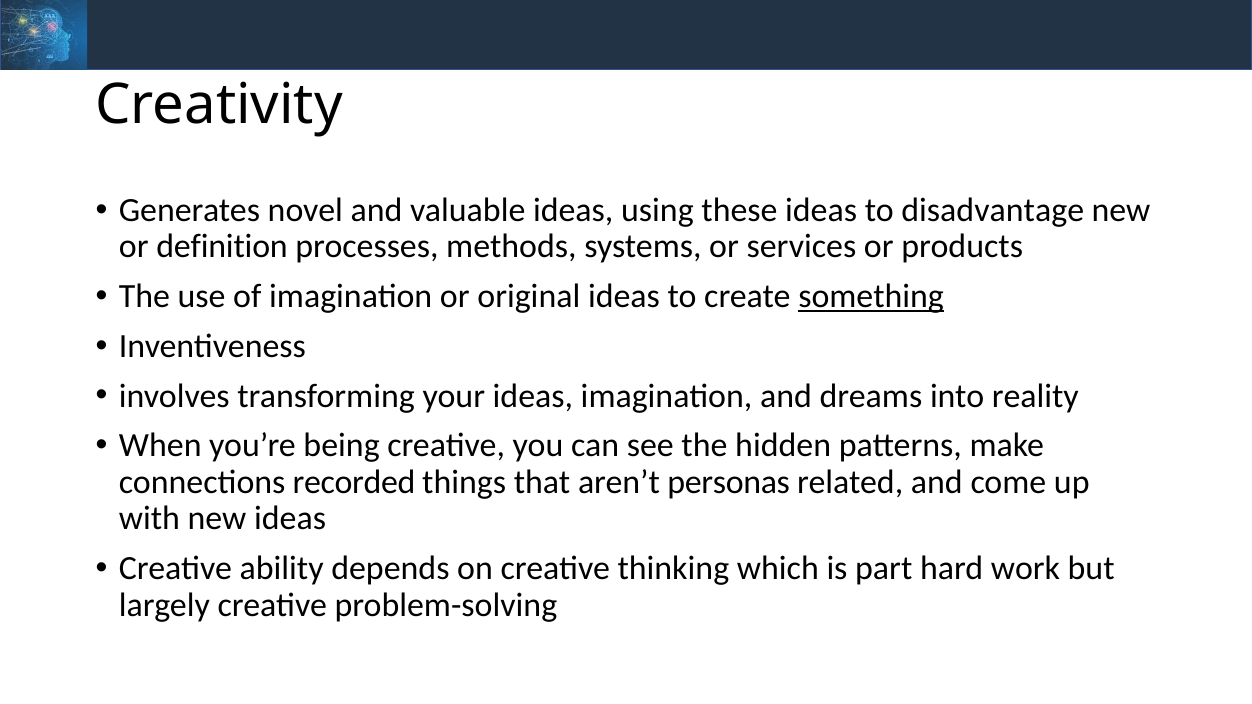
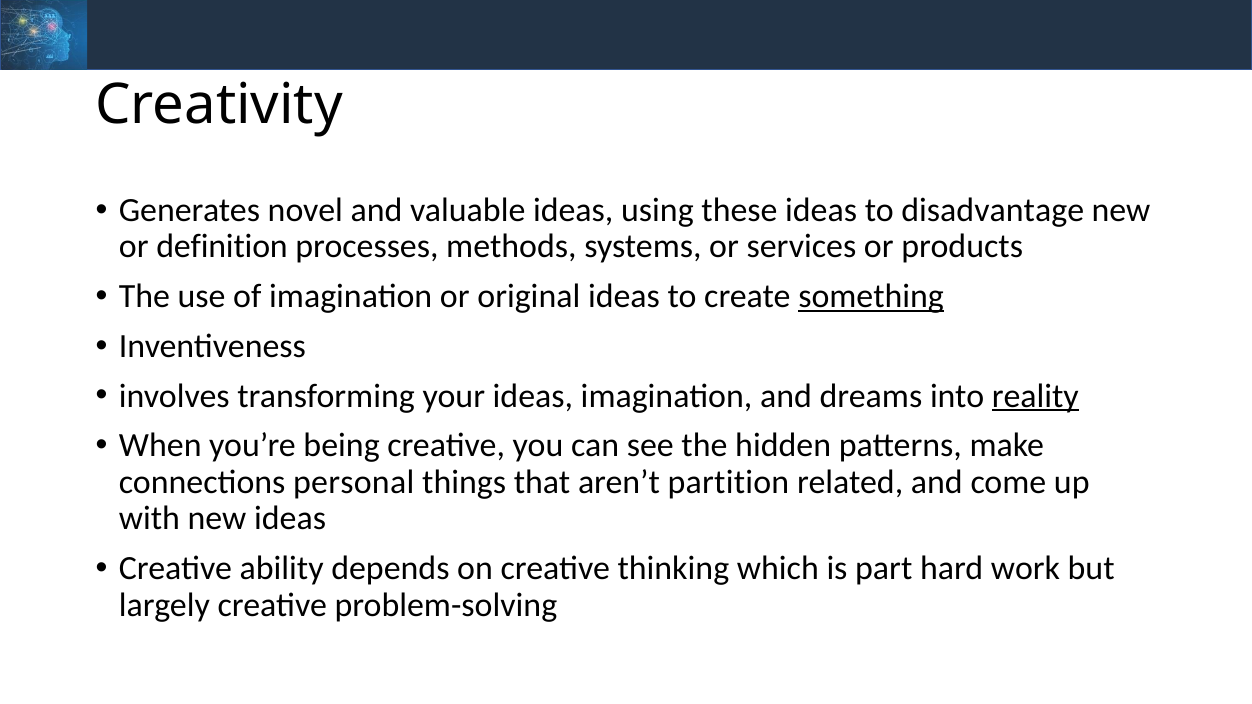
reality underline: none -> present
recorded: recorded -> personal
personas: personas -> partition
